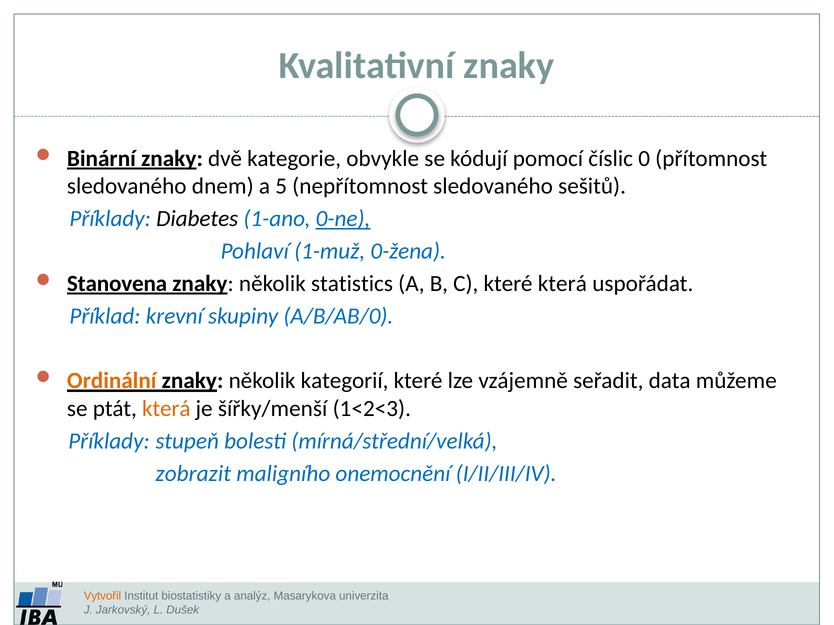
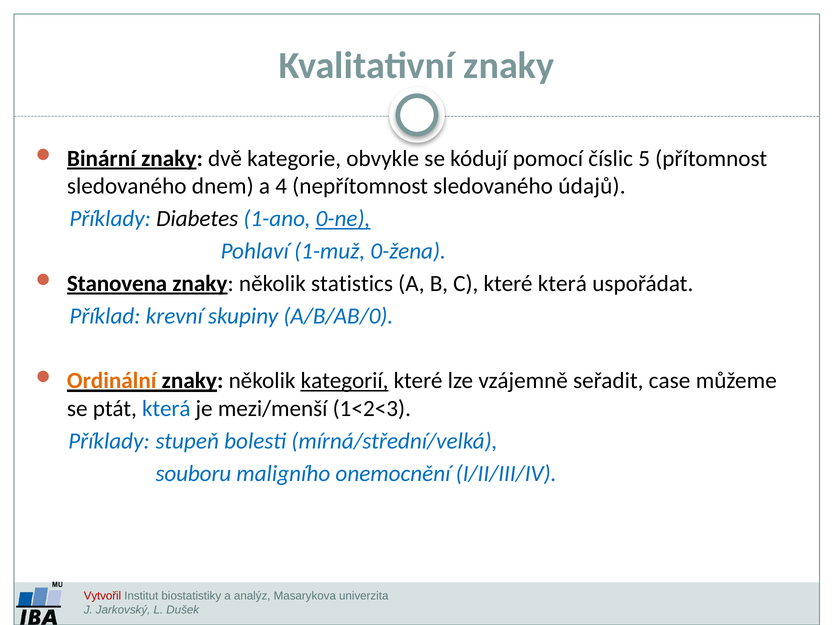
0: 0 -> 5
5: 5 -> 4
sešitů: sešitů -> údajů
kategorií underline: none -> present
data: data -> case
která at (166, 409) colour: orange -> blue
šířky/menší: šířky/menší -> mezi/menší
zobrazit: zobrazit -> souboru
Vytvořil colour: orange -> red
